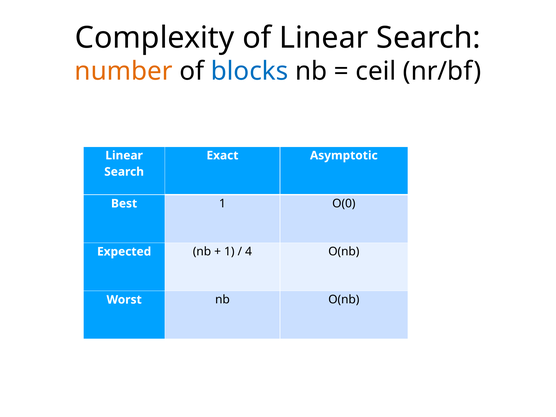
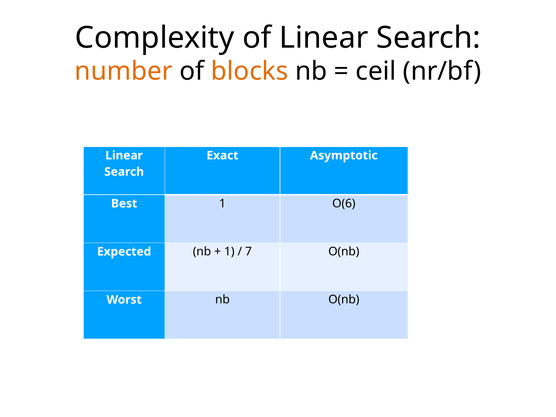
blocks colour: blue -> orange
O(0: O(0 -> O(6
4: 4 -> 7
